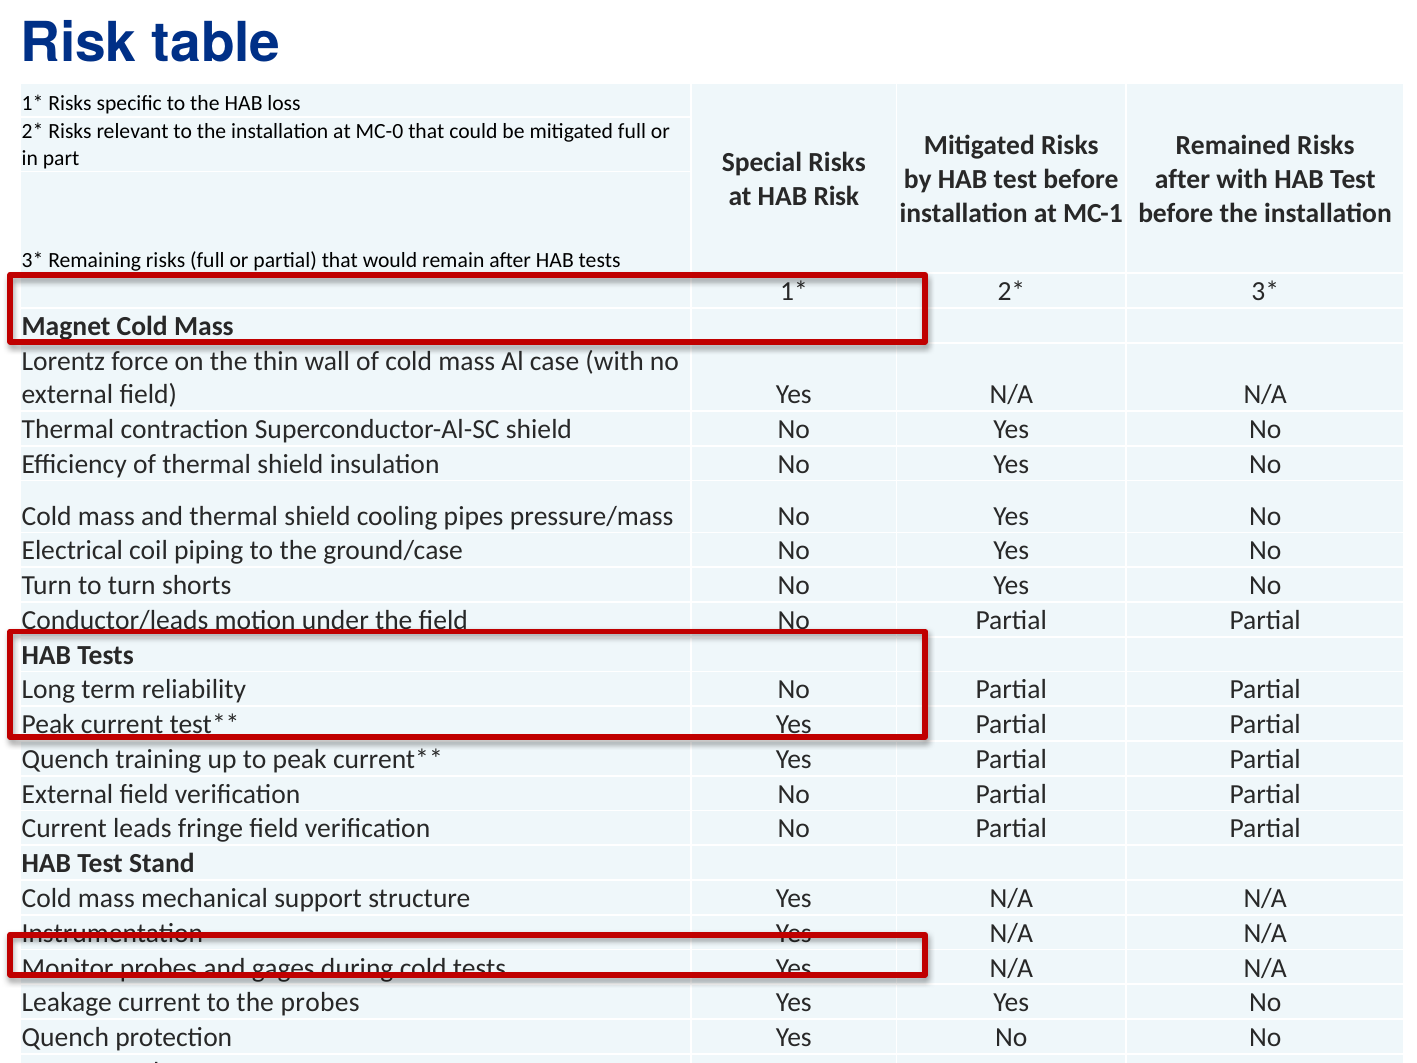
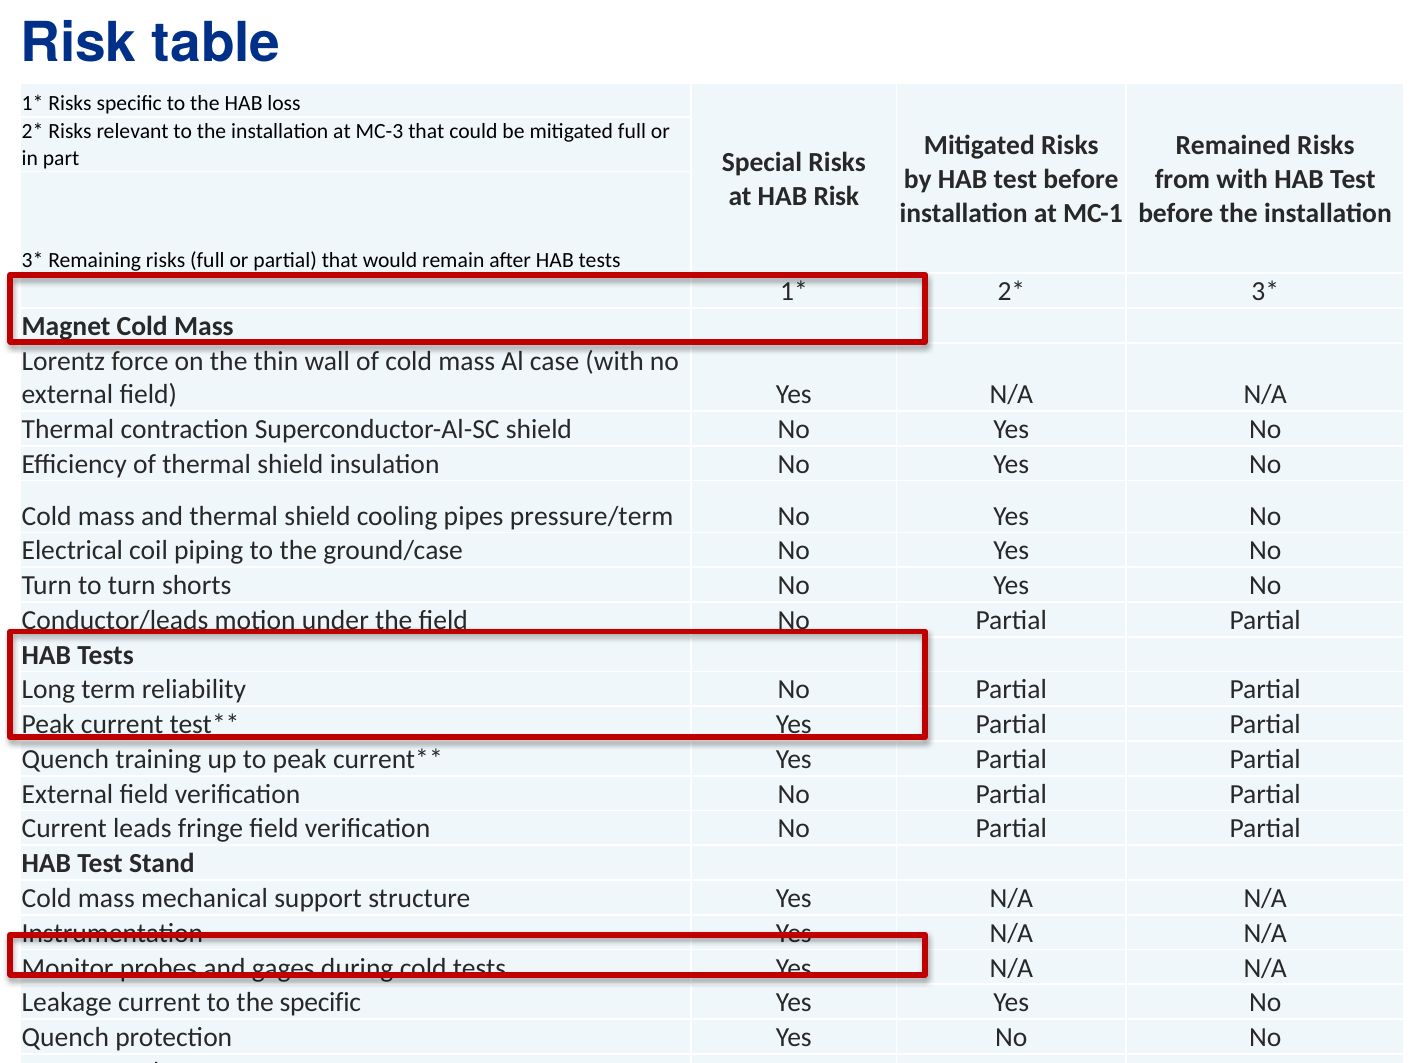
MC-0: MC-0 -> MC-3
after at (1182, 179): after -> from
pressure/mass: pressure/mass -> pressure/term
the probes: probes -> specific
